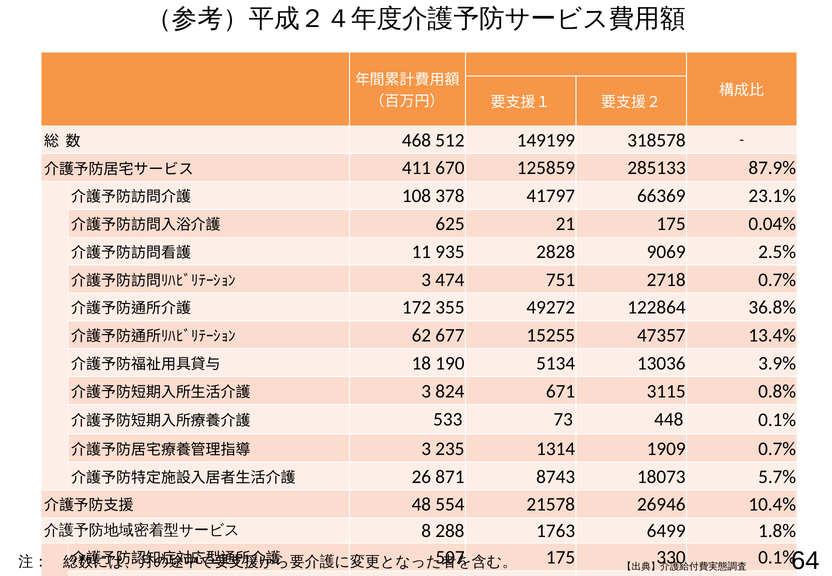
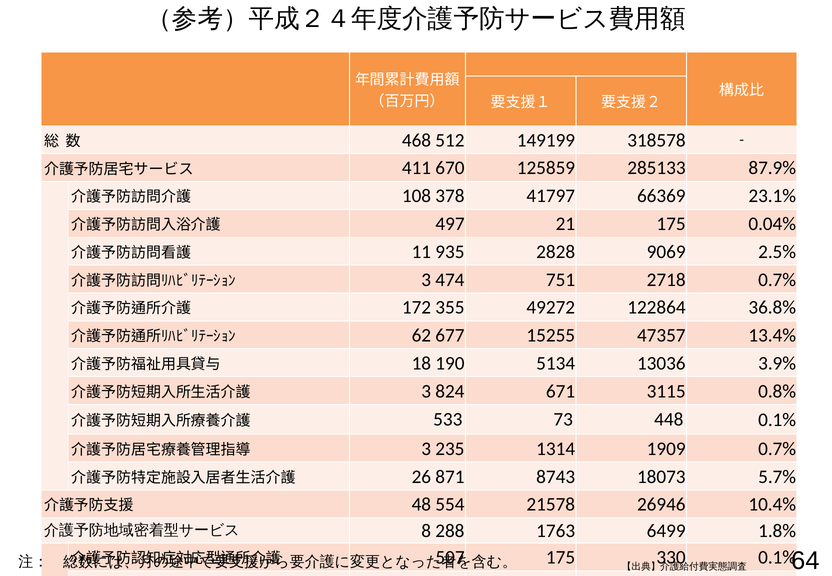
625: 625 -> 497
